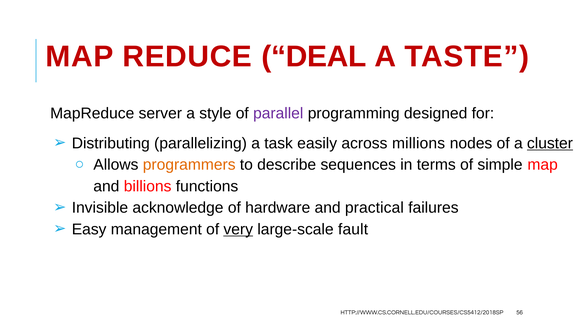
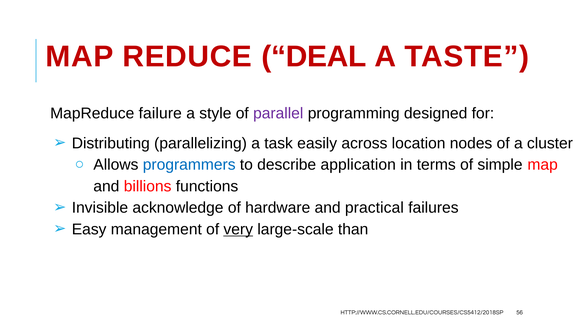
server: server -> failure
millions: millions -> location
cluster underline: present -> none
programmers colour: orange -> blue
sequences: sequences -> application
fault: fault -> than
